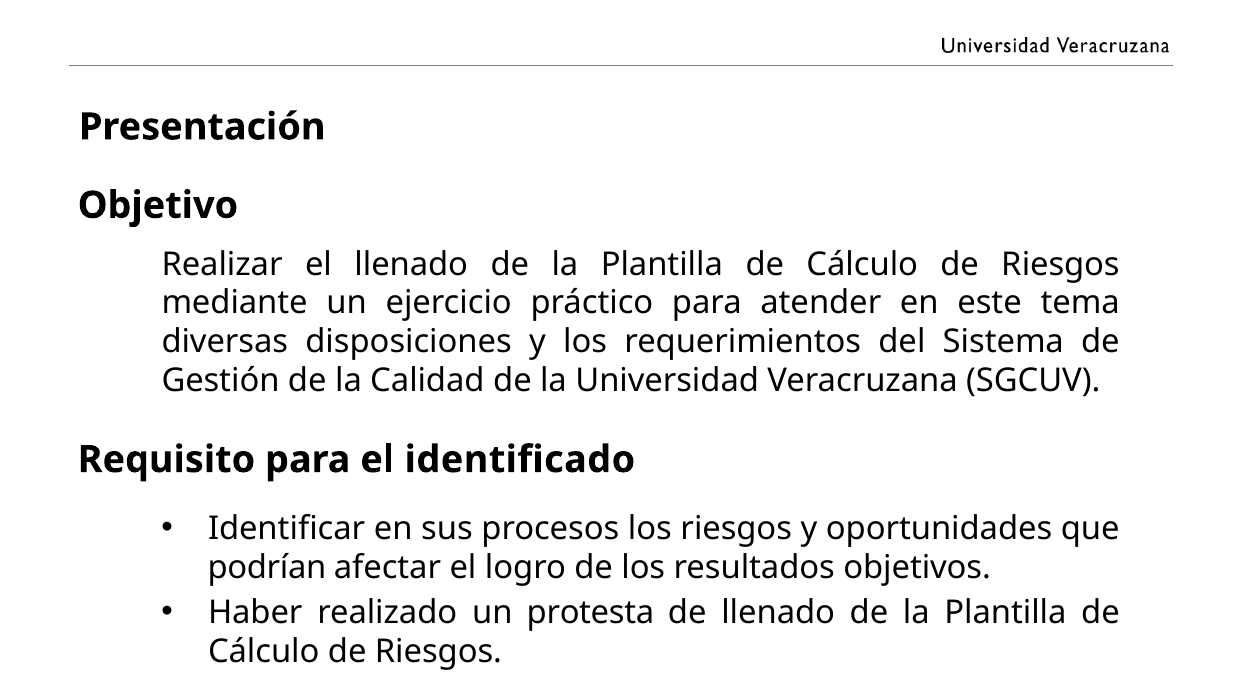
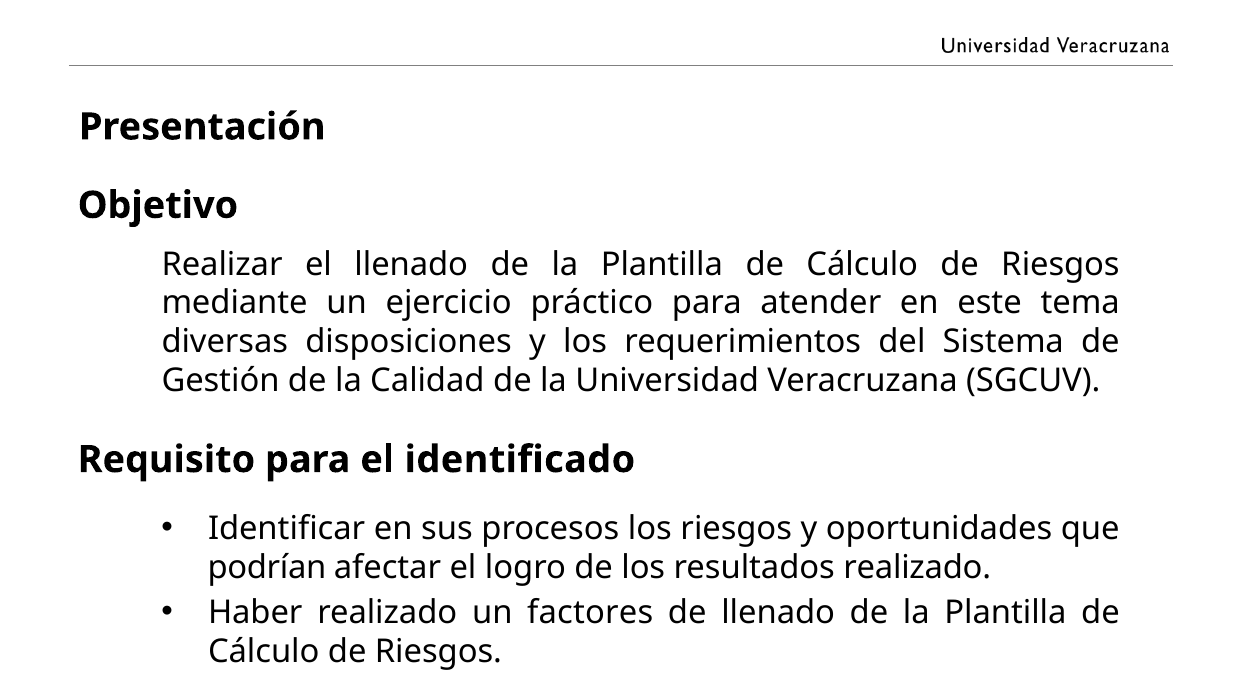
resultados objetivos: objetivos -> realizado
protesta: protesta -> factores
